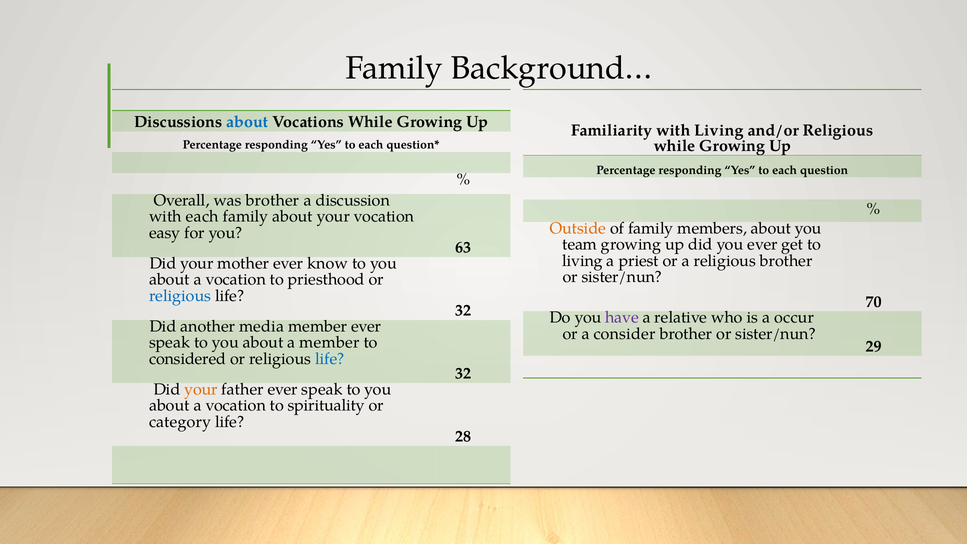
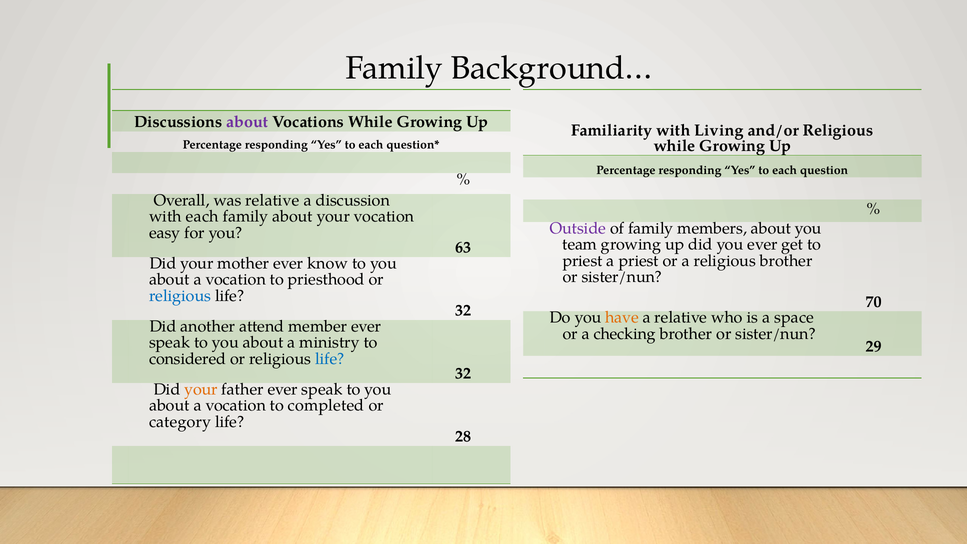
about at (247, 122) colour: blue -> purple
was brother: brother -> relative
Outside colour: orange -> purple
living at (583, 261): living -> priest
have colour: purple -> orange
occur: occur -> space
media: media -> attend
consider: consider -> checking
a member: member -> ministry
spirituality: spirituality -> completed
